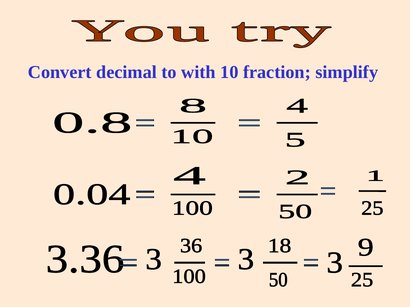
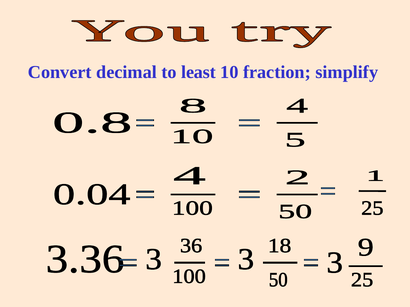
with: with -> least
